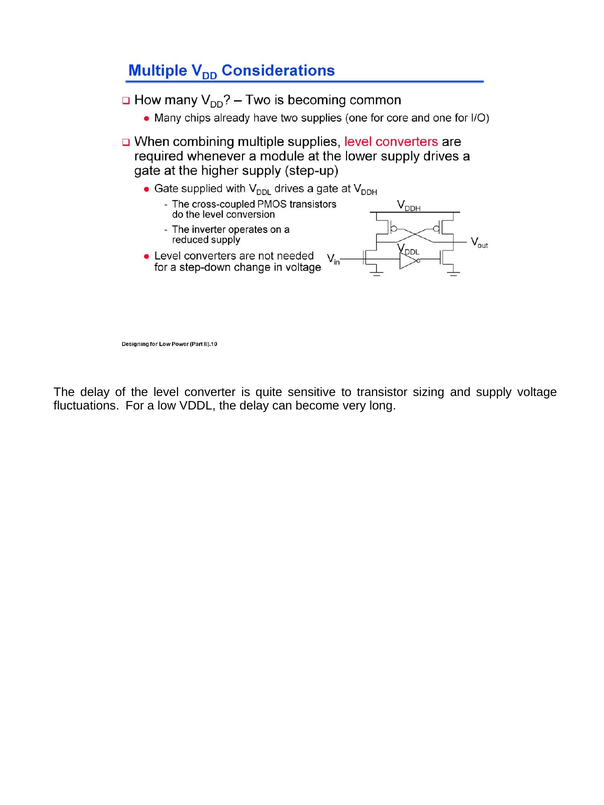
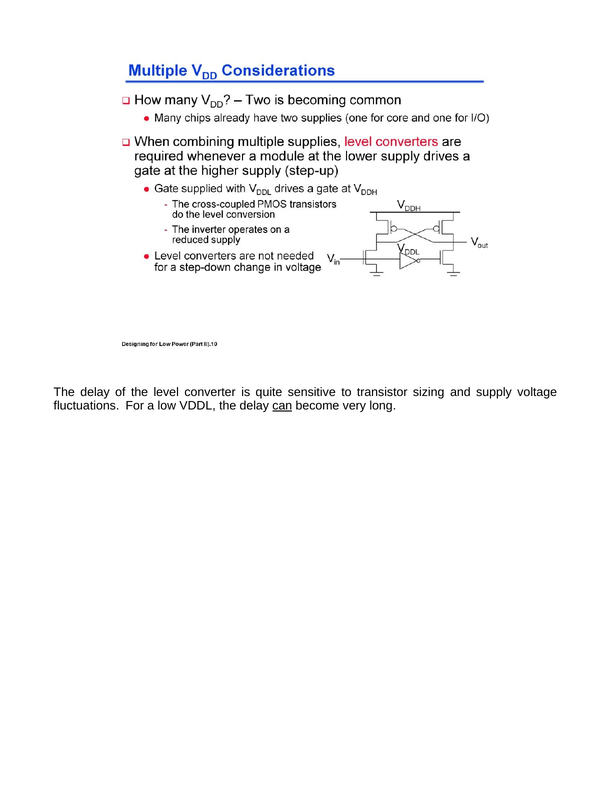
can underline: none -> present
